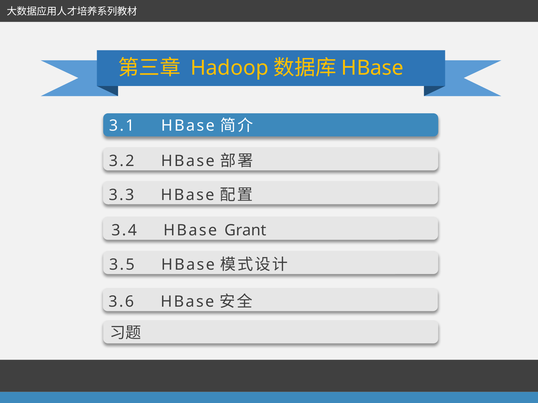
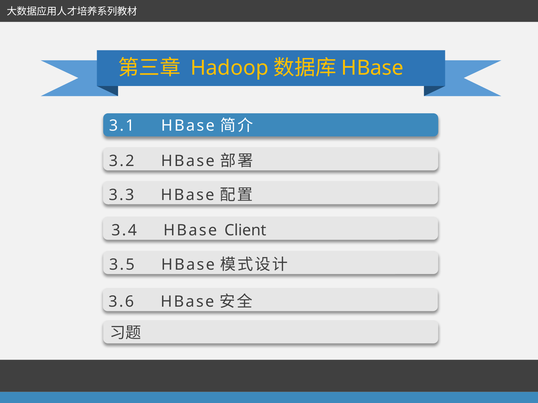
Grant: Grant -> Client
